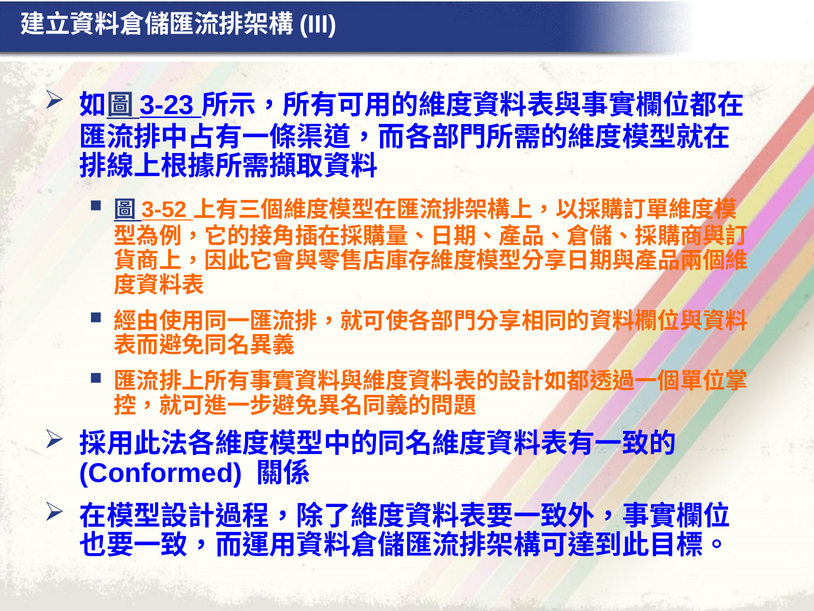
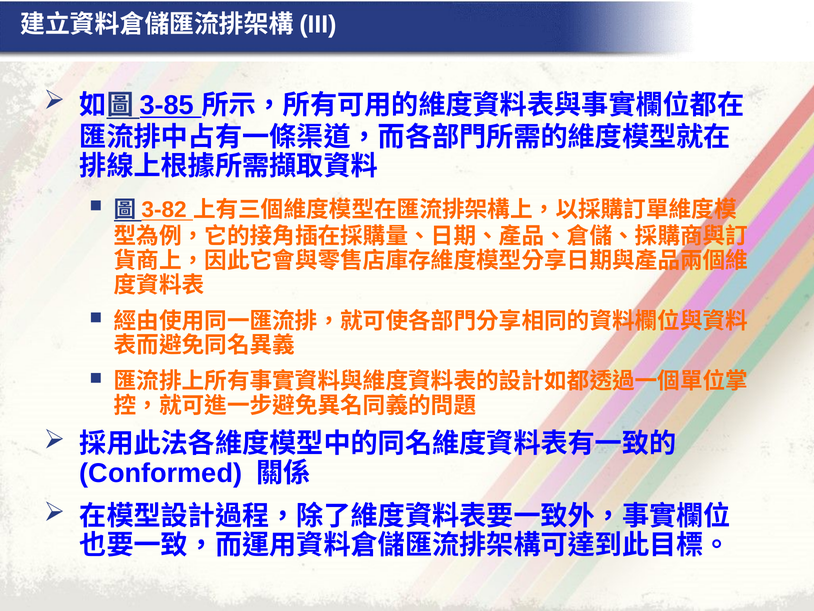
3-23: 3-23 -> 3-85
3-52: 3-52 -> 3-82
